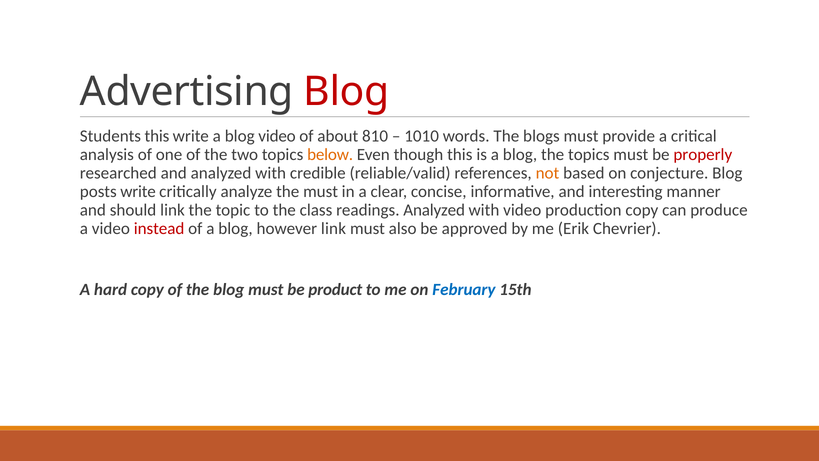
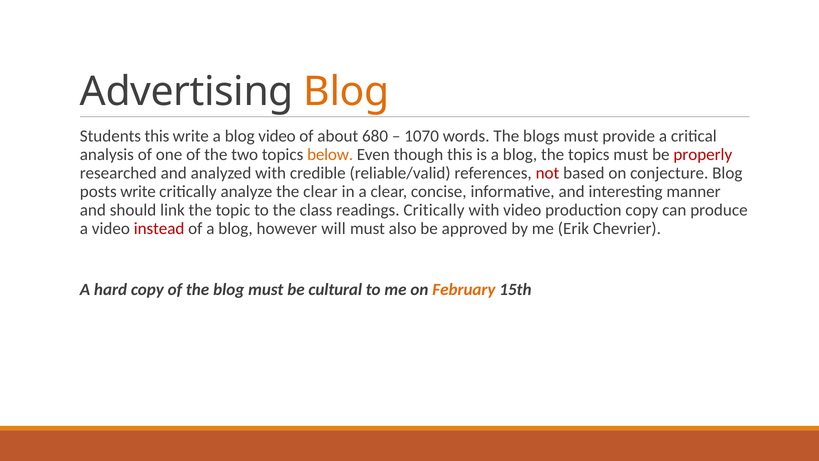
Blog at (346, 92) colour: red -> orange
810: 810 -> 680
1010: 1010 -> 1070
not colour: orange -> red
the must: must -> clear
readings Analyzed: Analyzed -> Critically
however link: link -> will
product: product -> cultural
February colour: blue -> orange
